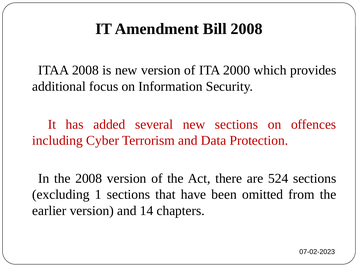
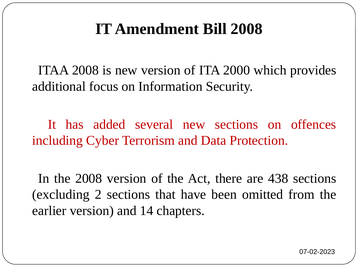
524: 524 -> 438
1: 1 -> 2
